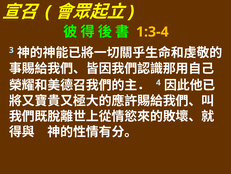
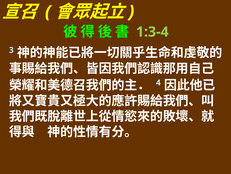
1:3-4 colour: yellow -> light green
